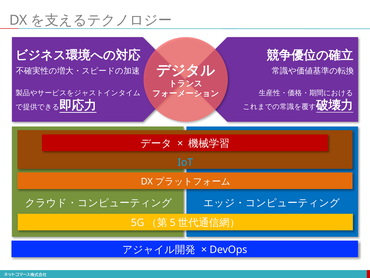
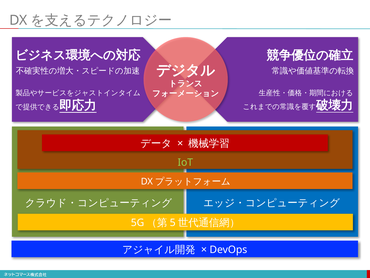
IoT colour: light blue -> light green
